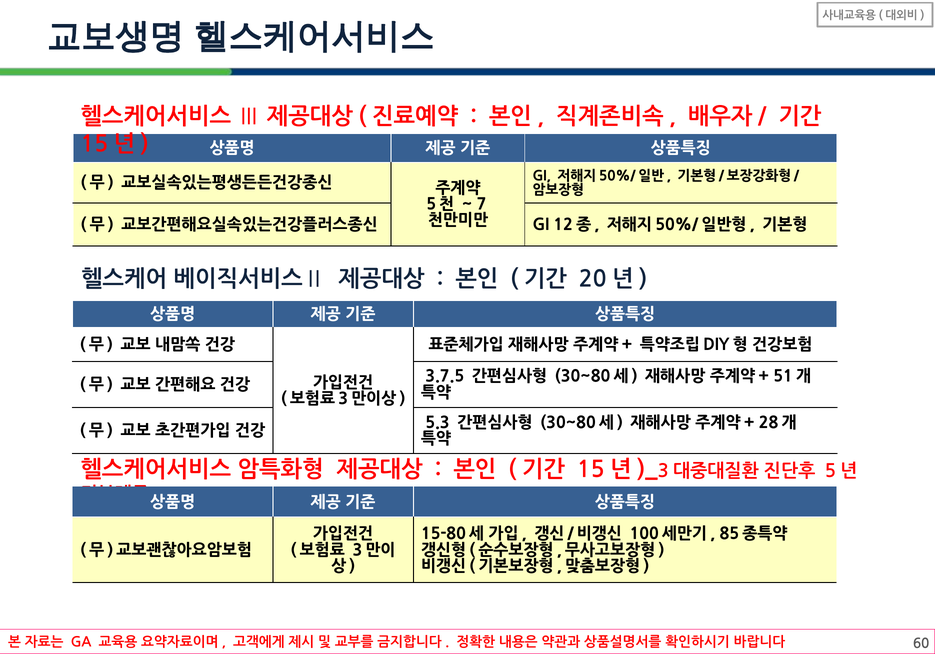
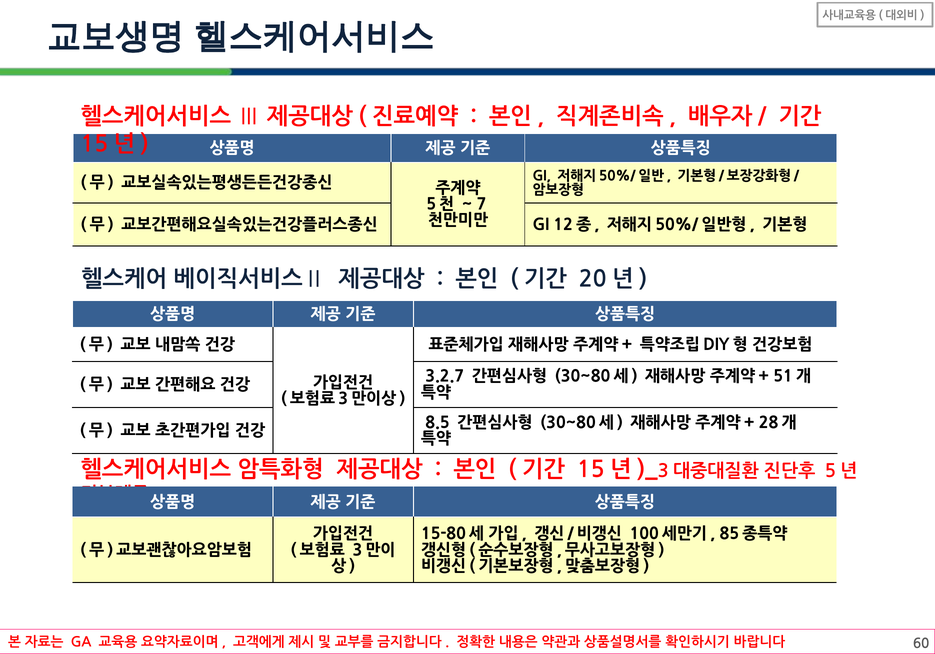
3.7.5: 3.7.5 -> 3.2.7
5.3: 5.3 -> 8.5
